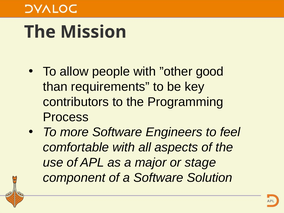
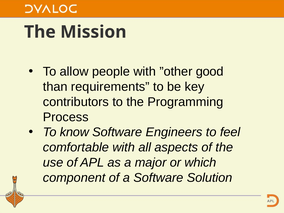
more: more -> know
stage: stage -> which
